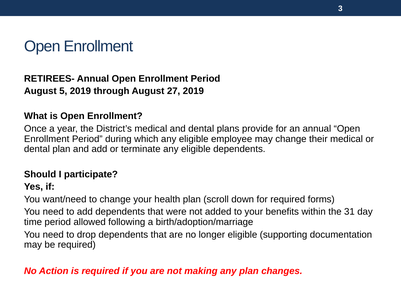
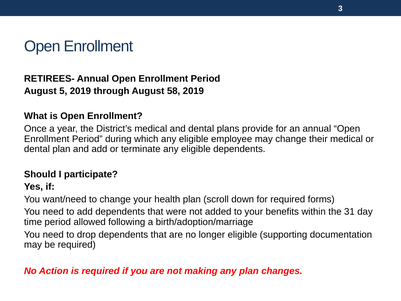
27: 27 -> 58
